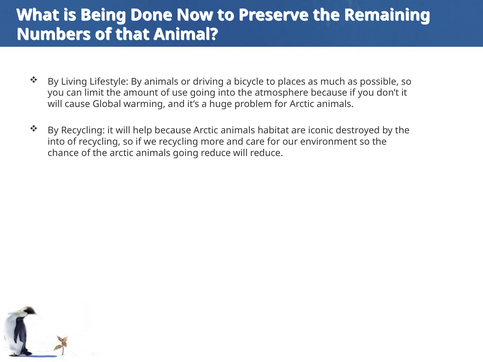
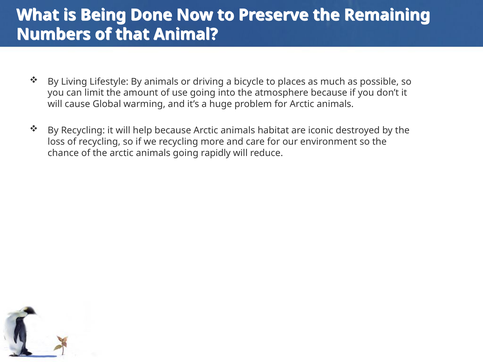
into at (56, 142): into -> loss
going reduce: reduce -> rapidly
